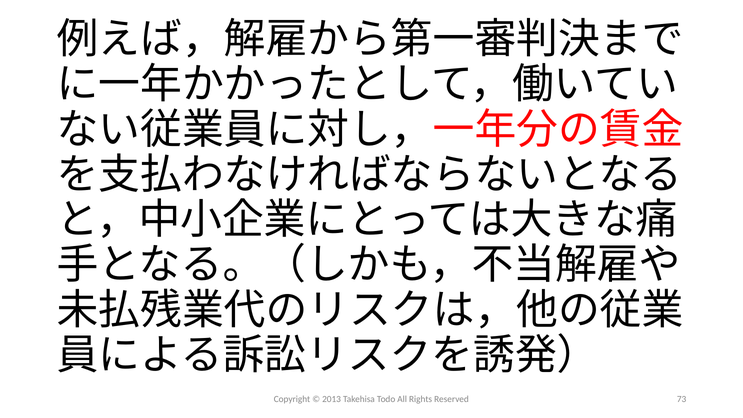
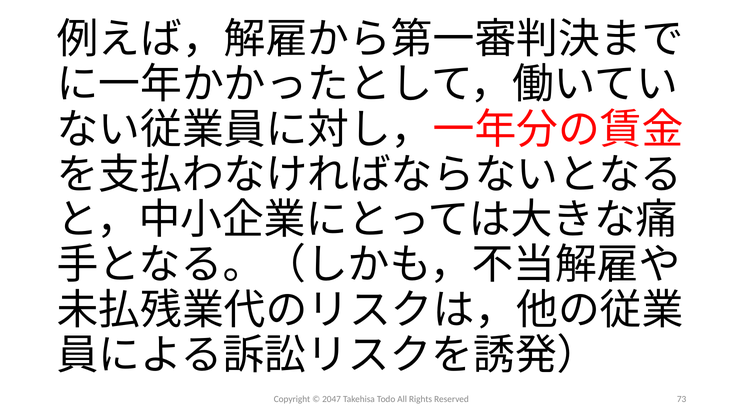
2013: 2013 -> 2047
